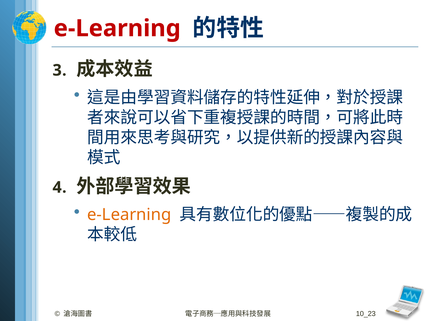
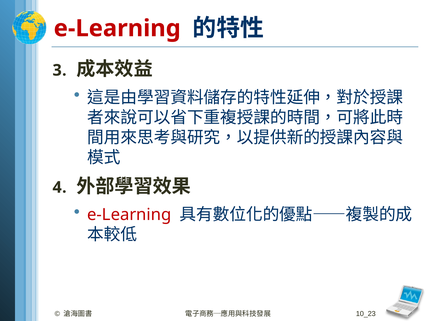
e-Learning at (129, 215) colour: orange -> red
